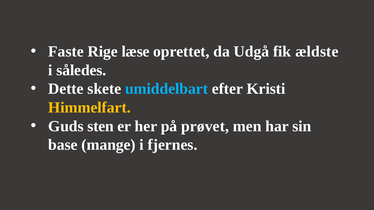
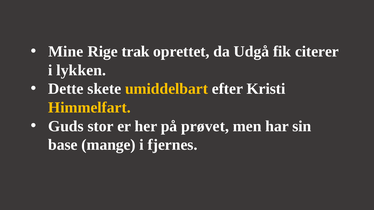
Faste: Faste -> Mine
læse: læse -> trak
ældste: ældste -> citerer
således: således -> lykken
umiddelbart colour: light blue -> yellow
sten: sten -> stor
